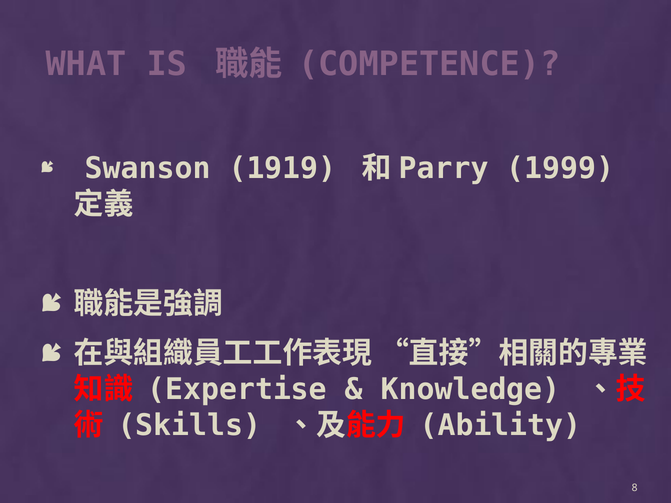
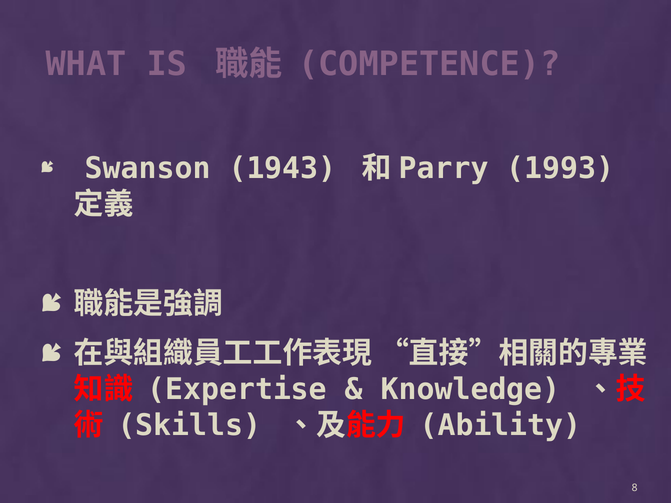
1919: 1919 -> 1943
1999: 1999 -> 1993
